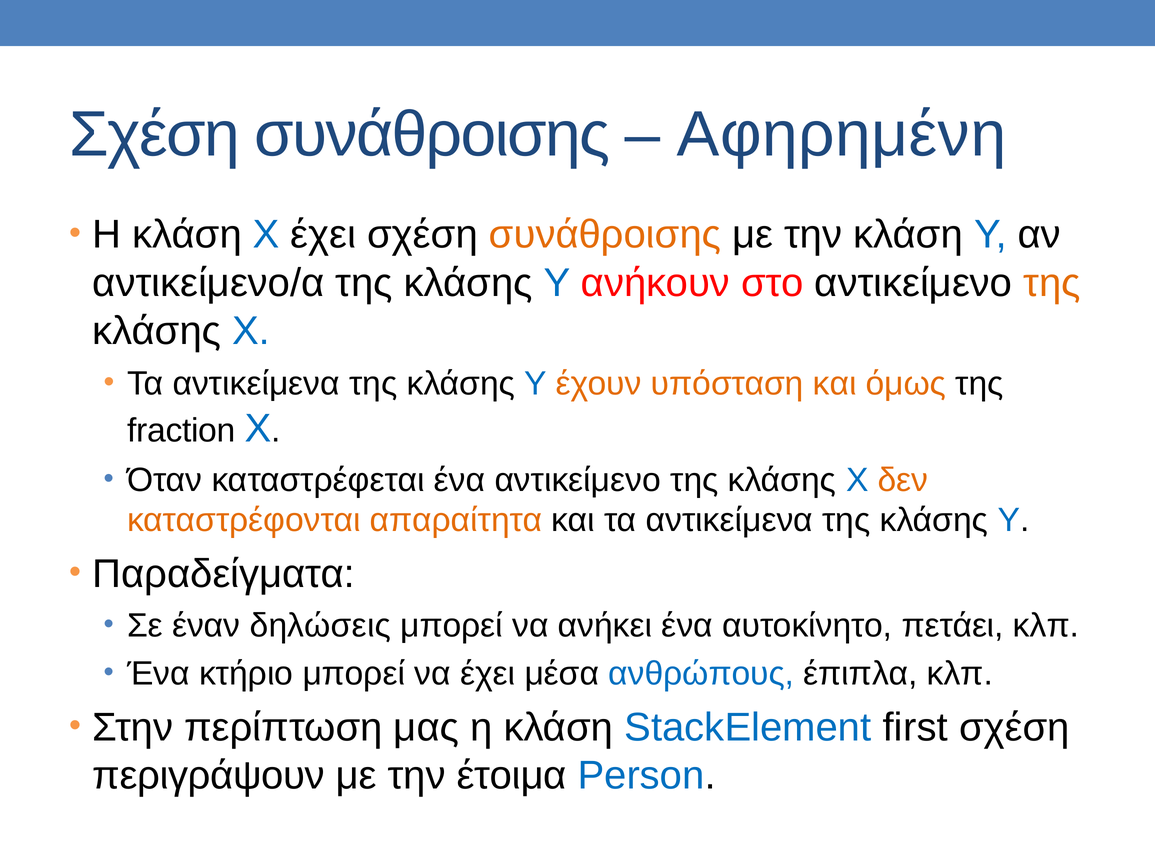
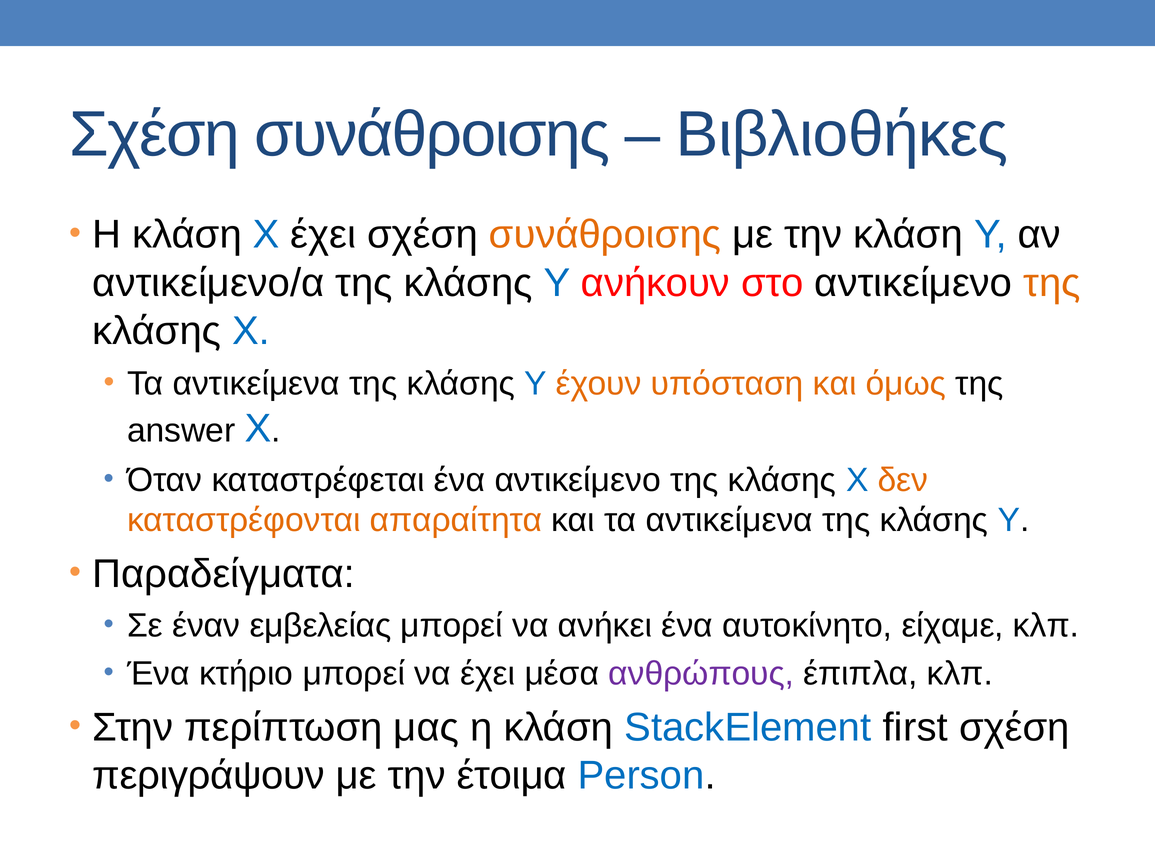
Αφηρημένη: Αφηρημένη -> Βιβλιοθήκες
fraction: fraction -> answer
δηλώσεις: δηλώσεις -> εμβελείας
πετάει: πετάει -> είχαμε
ανθρώπους colour: blue -> purple
